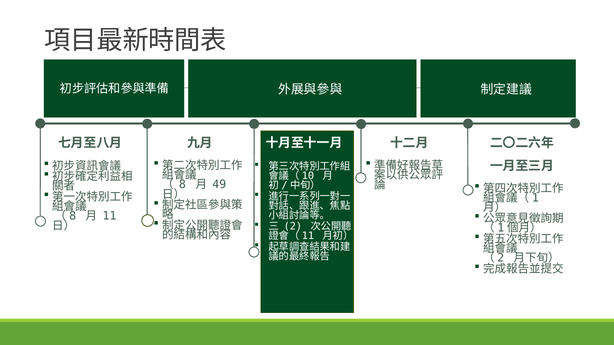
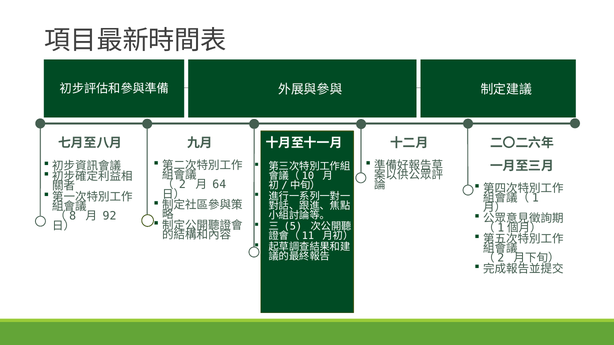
8: 8 -> 2
49: 49 -> 64
11: 11 -> 92
2: 2 -> 5
